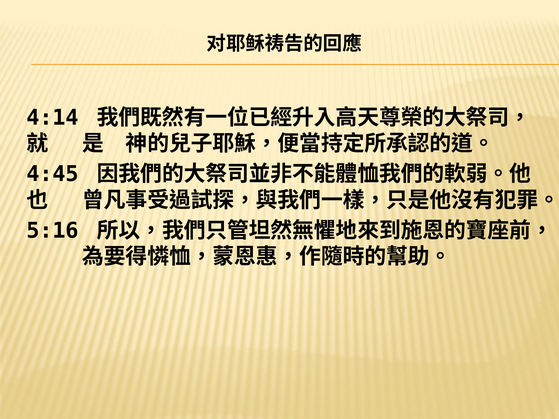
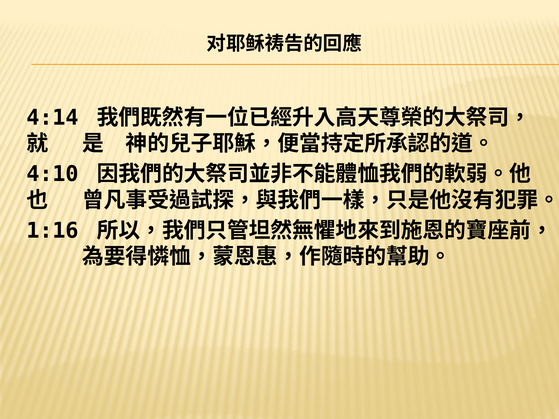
4:45: 4:45 -> 4:10
5:16: 5:16 -> 1:16
